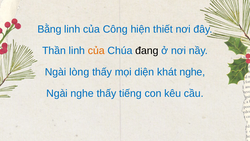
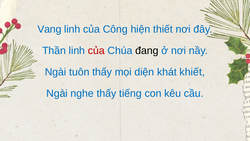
Bằng: Bằng -> Vang
của at (96, 51) colour: orange -> red
lòng: lòng -> tuôn
khát nghe: nghe -> khiết
